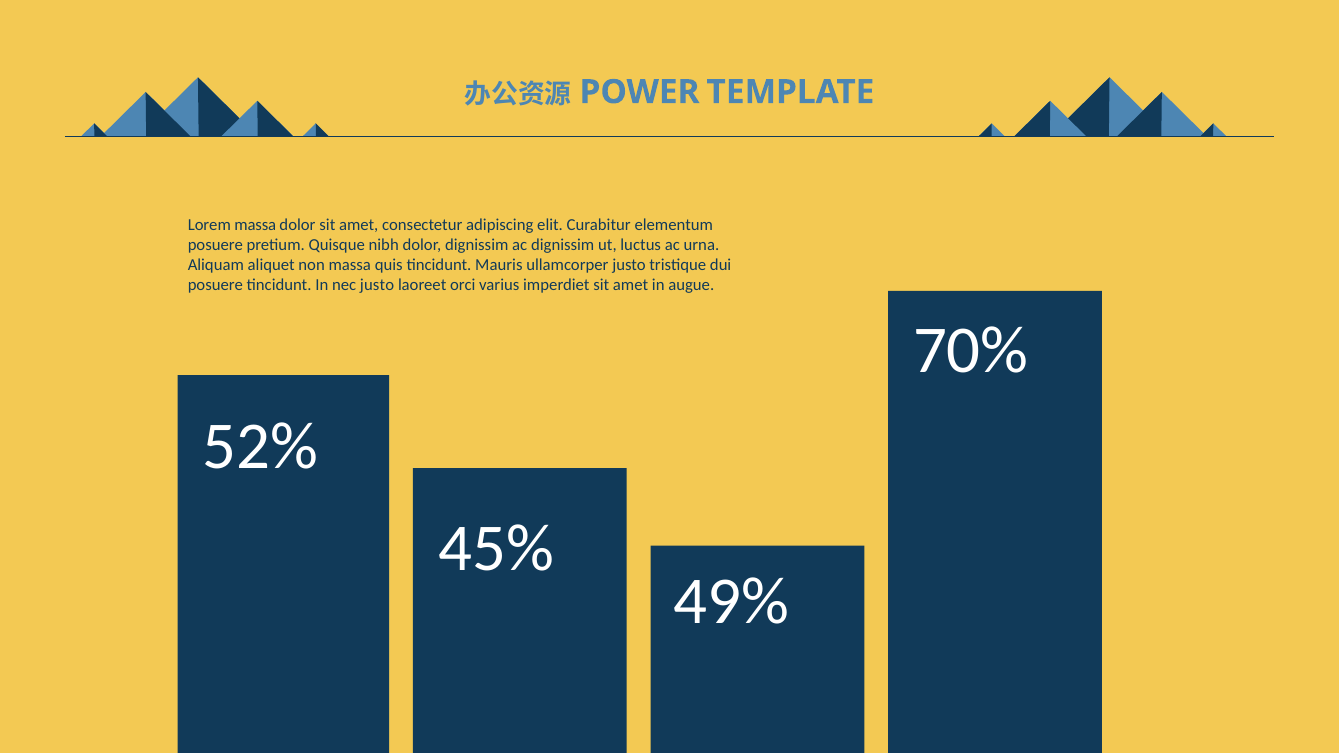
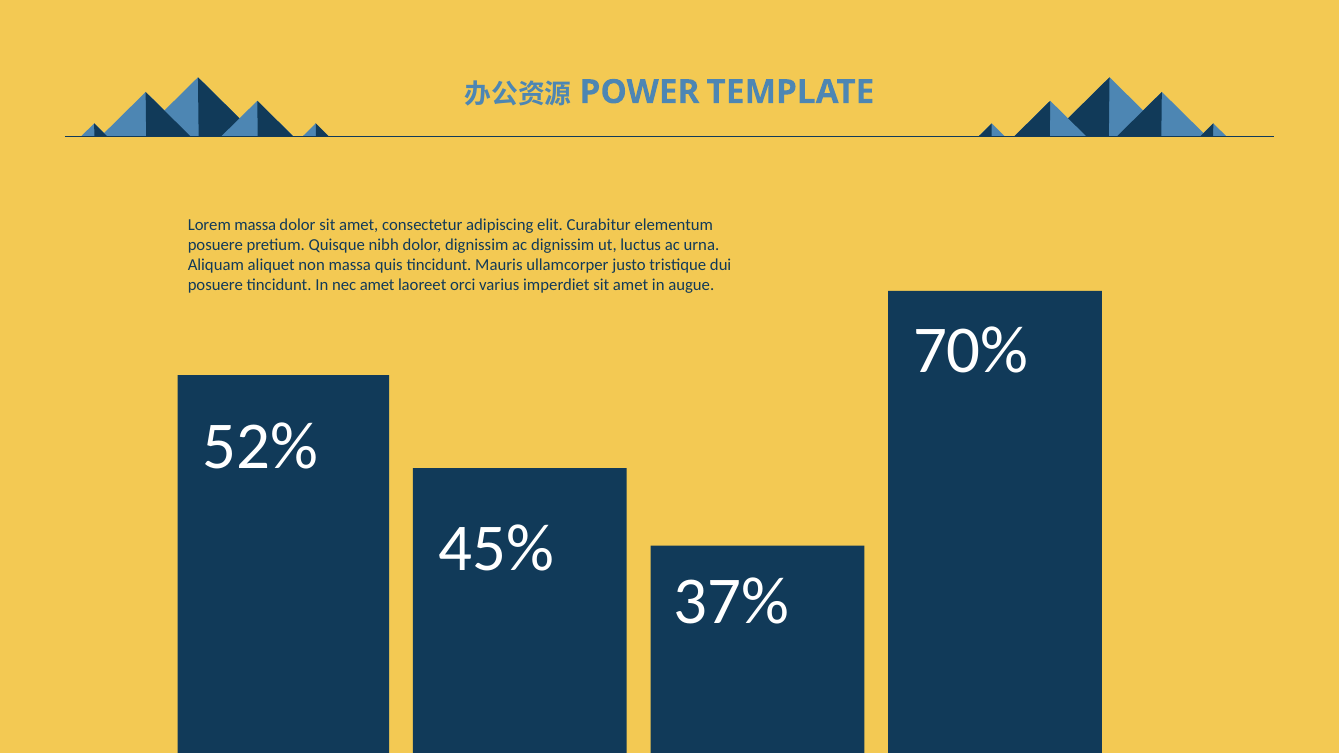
nec justo: justo -> amet
49%: 49% -> 37%
